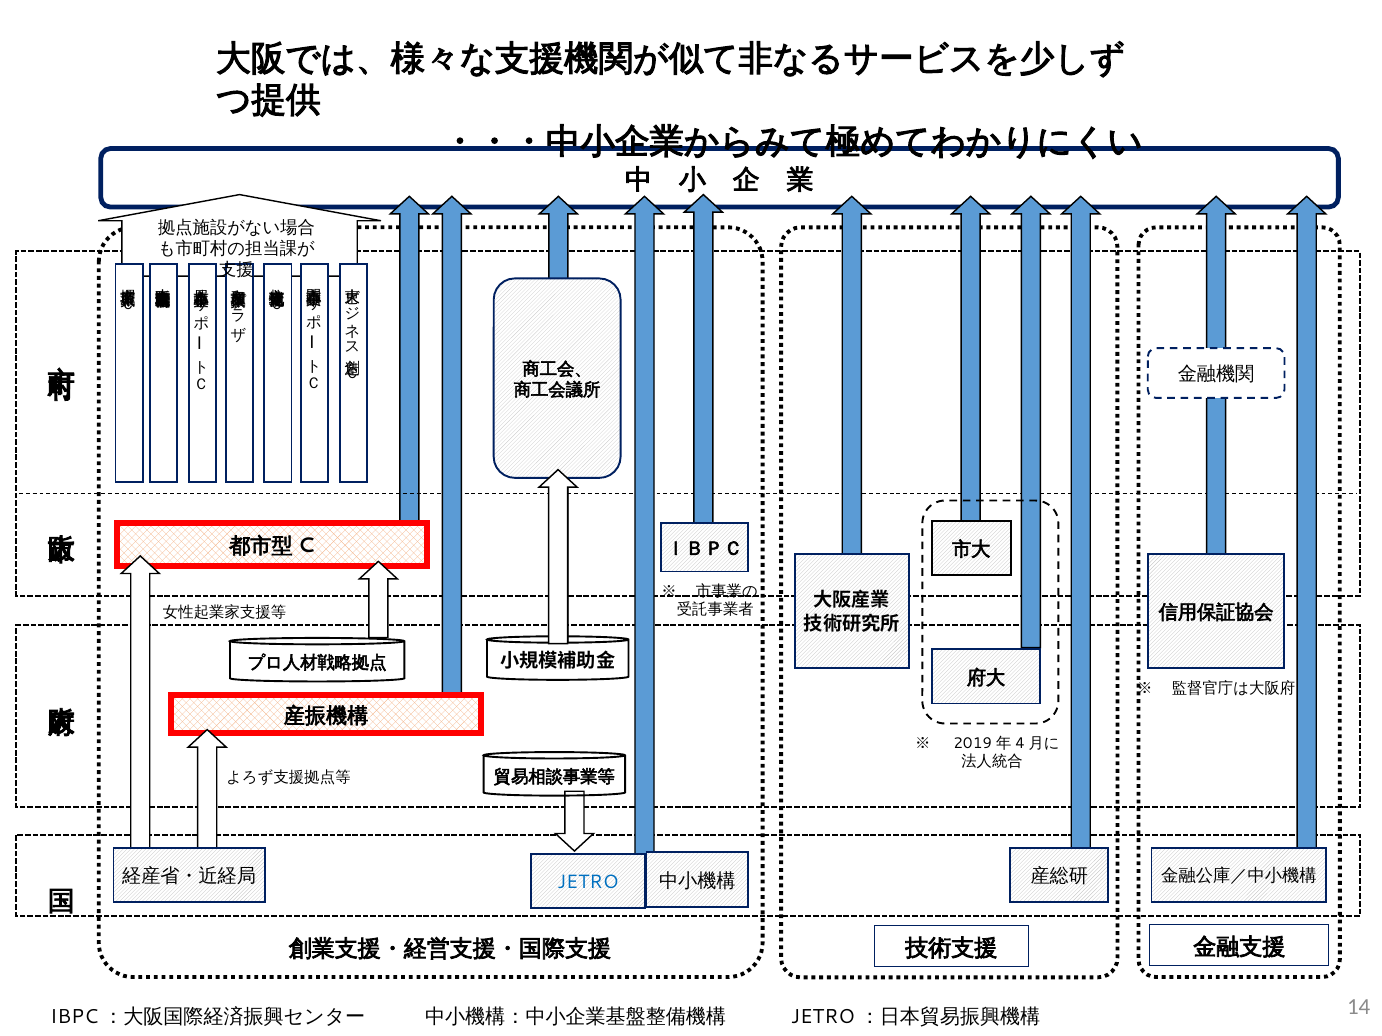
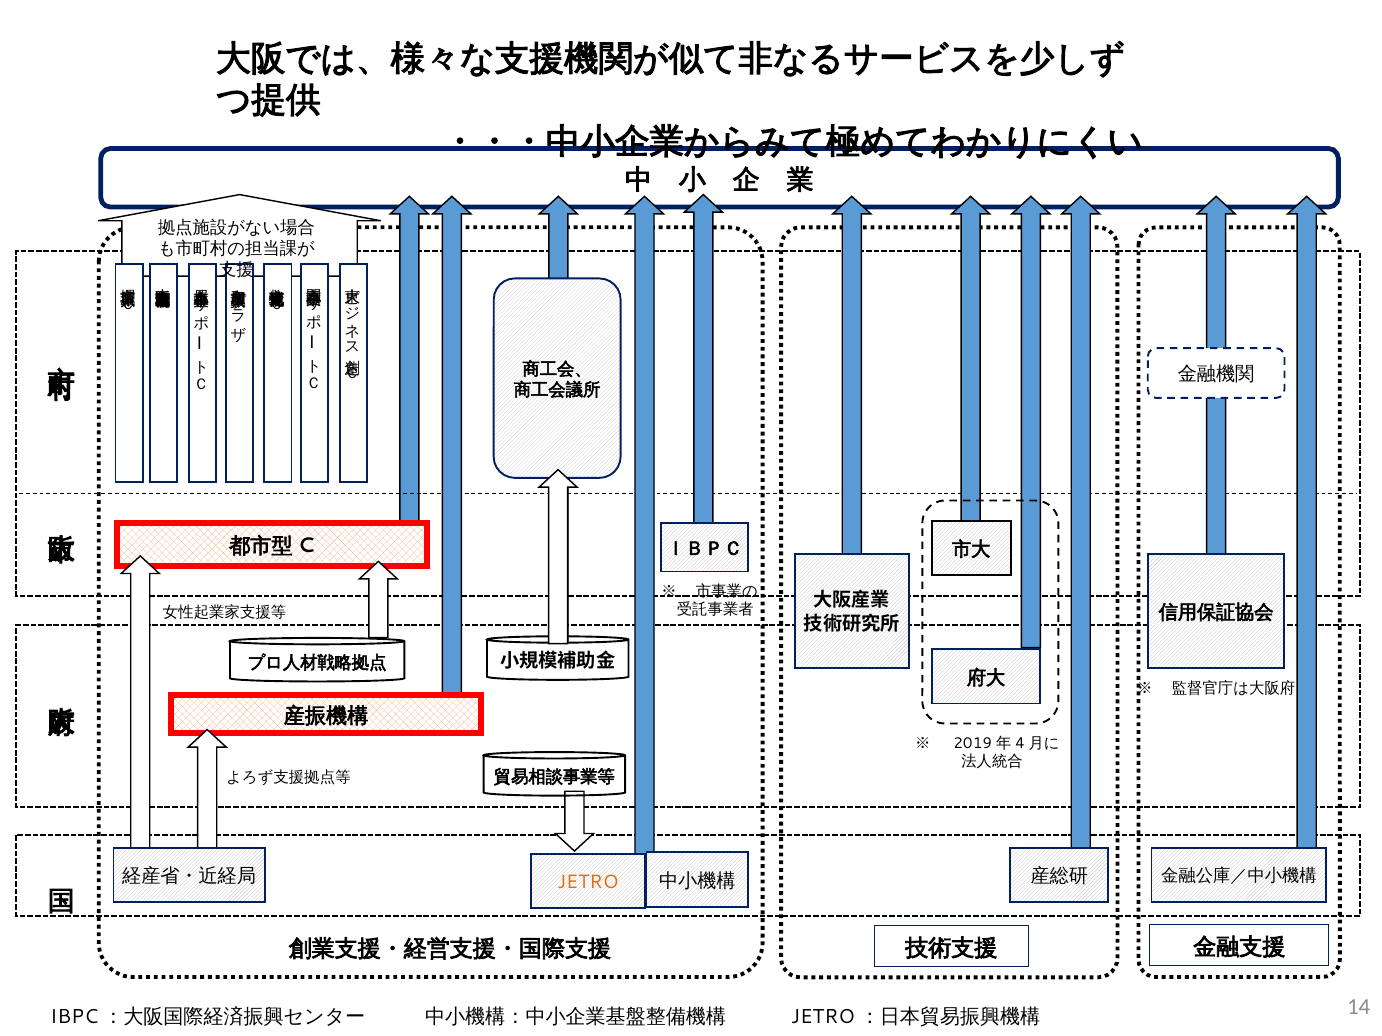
JETRO colour: blue -> orange
